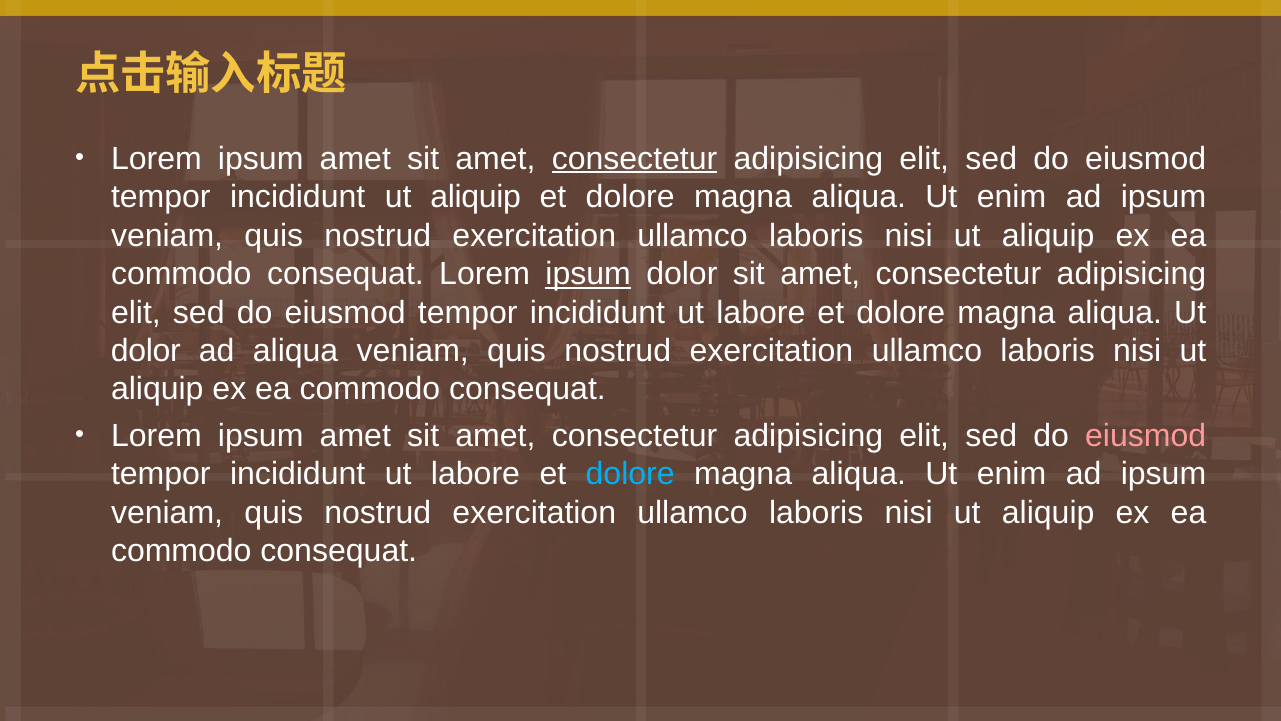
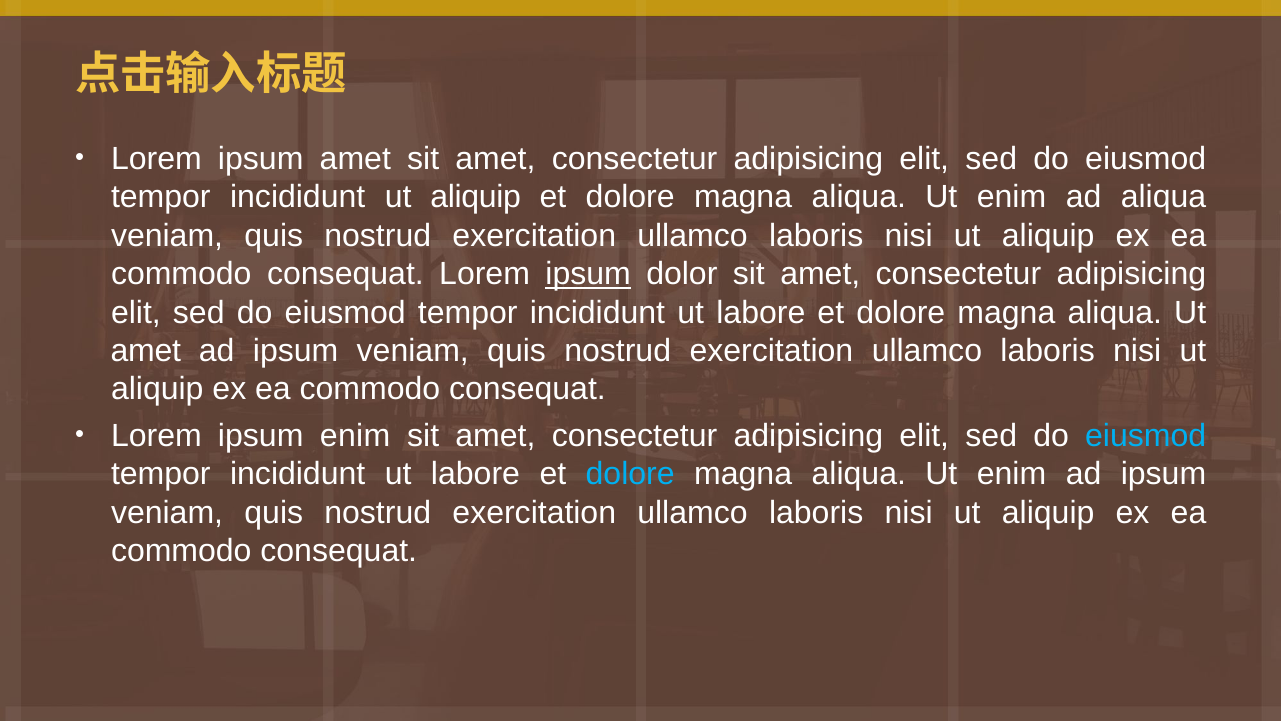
consectetur at (635, 159) underline: present -> none
ipsum at (1164, 197): ipsum -> aliqua
dolor at (146, 351): dolor -> amet
aliqua at (296, 351): aliqua -> ipsum
amet at (355, 436): amet -> enim
eiusmod at (1146, 436) colour: pink -> light blue
